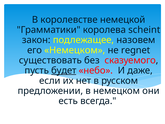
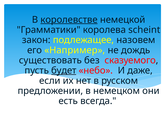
королевстве underline: none -> present
его Немецком: Немецком -> Например
regnet: regnet -> дождь
